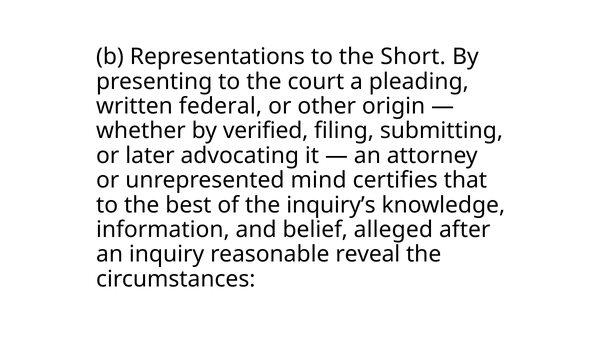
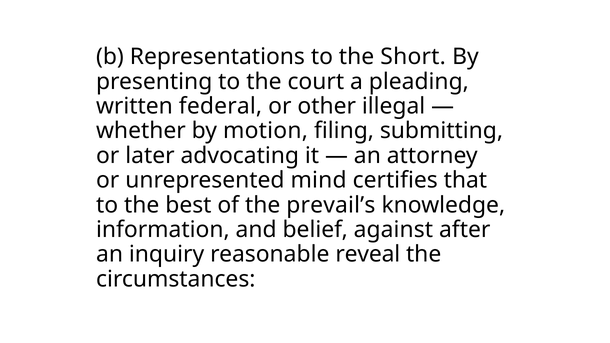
origin: origin -> illegal
verified: verified -> motion
inquiry’s: inquiry’s -> prevail’s
alleged: alleged -> against
